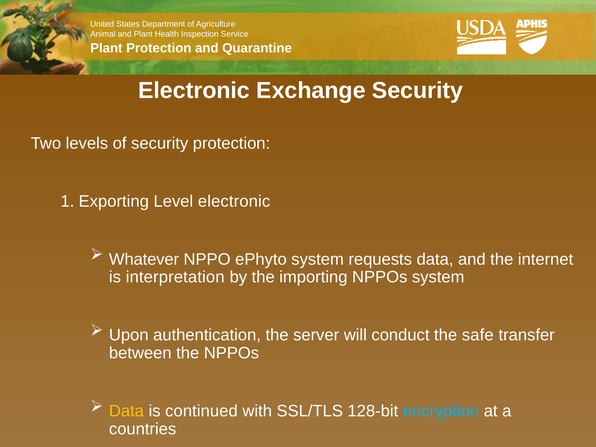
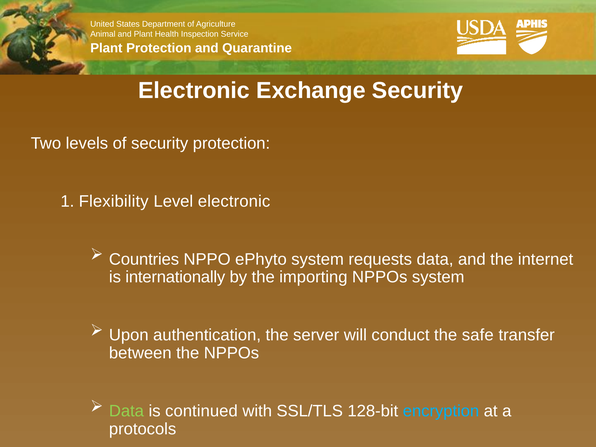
Exporting: Exporting -> Flexibility
Whatever: Whatever -> Countries
interpretation: interpretation -> internationally
Data at (126, 411) colour: yellow -> light green
countries: countries -> protocols
